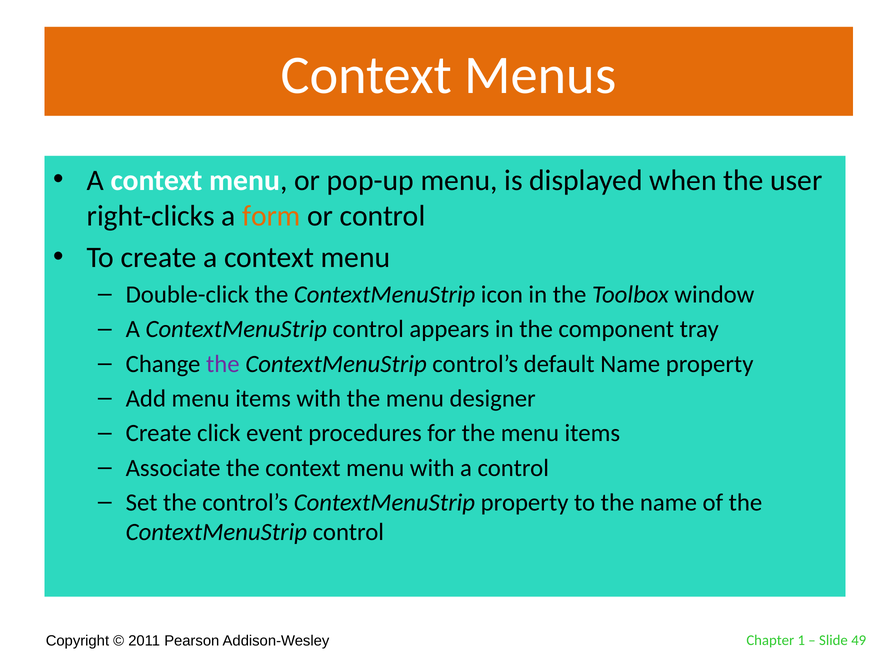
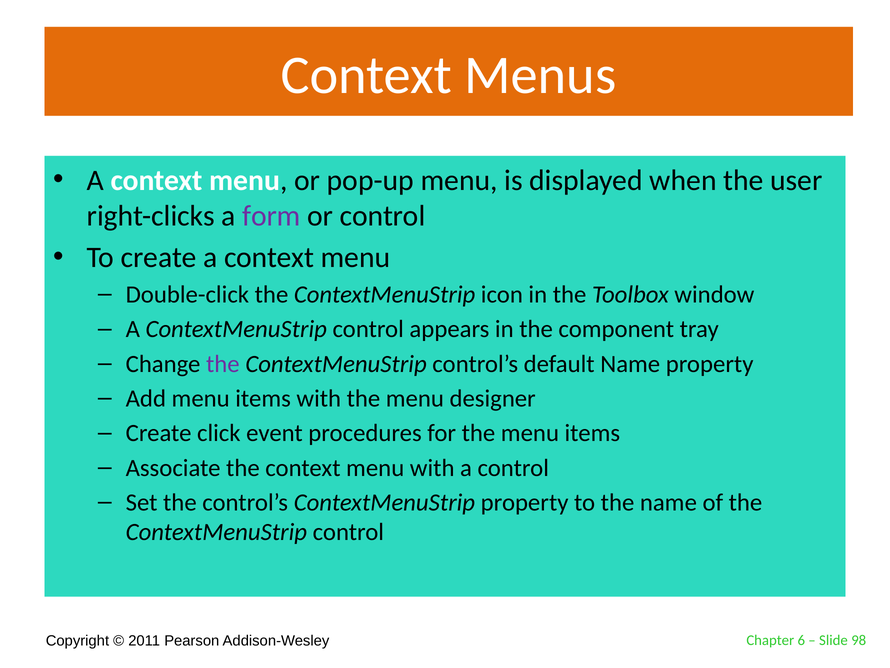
form colour: orange -> purple
1: 1 -> 6
49: 49 -> 98
